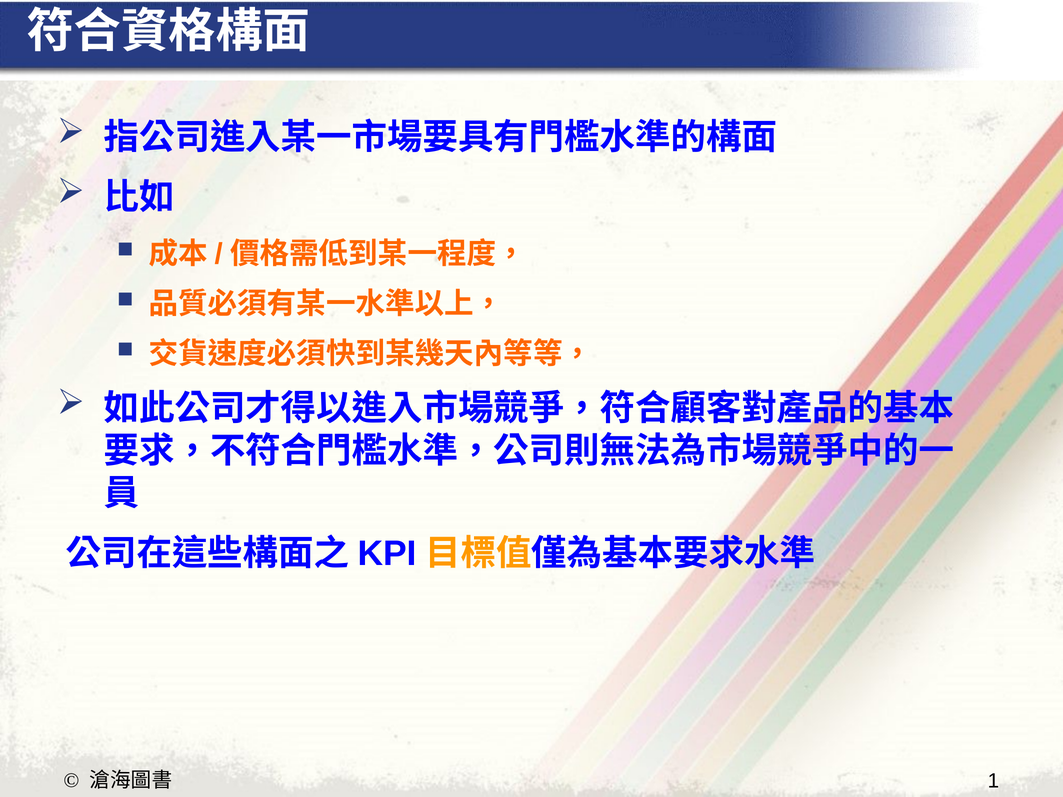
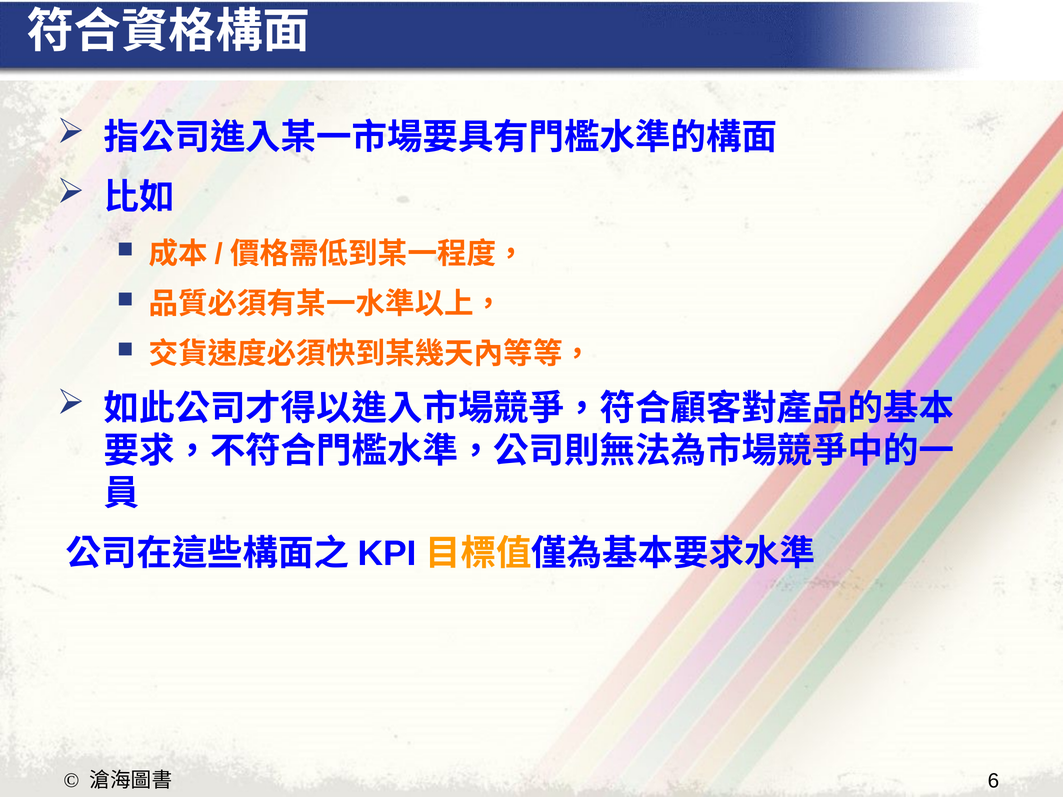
1: 1 -> 6
